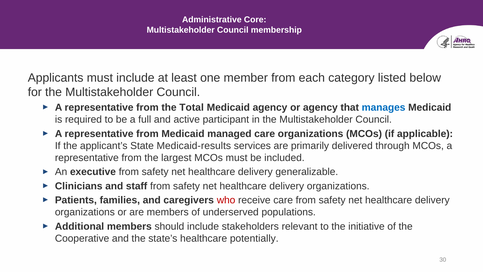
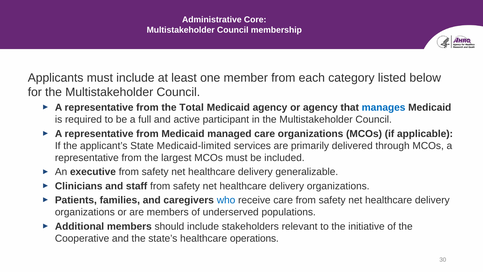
Medicaid-results: Medicaid-results -> Medicaid-limited
who colour: red -> blue
potentially: potentially -> operations
